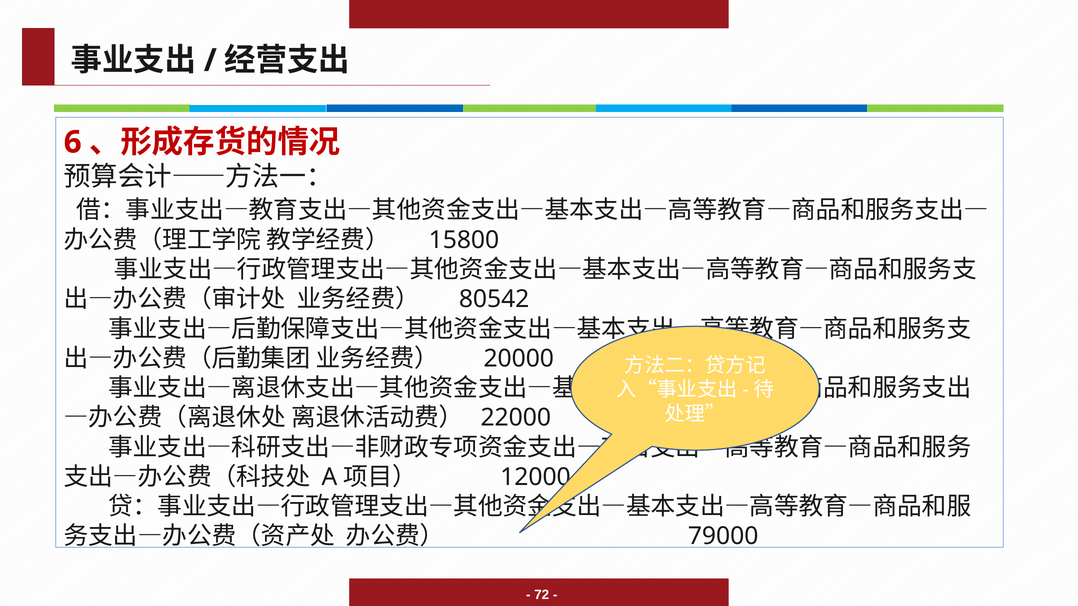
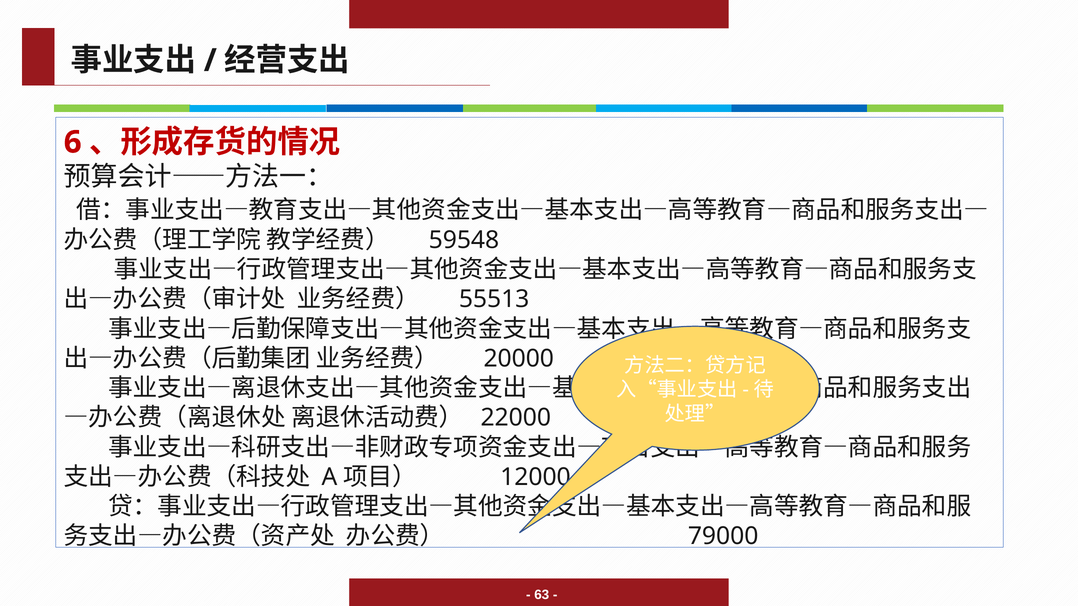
15800: 15800 -> 59548
80542: 80542 -> 55513
72: 72 -> 63
